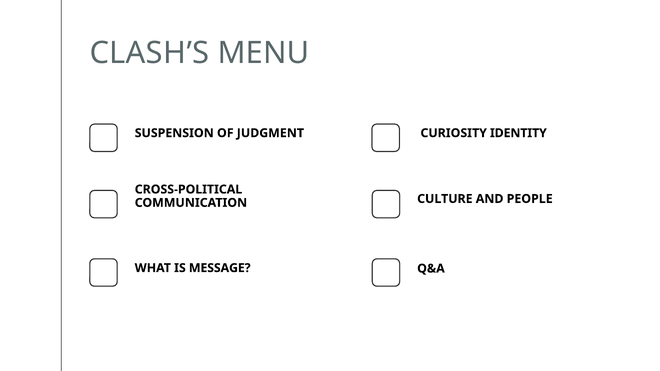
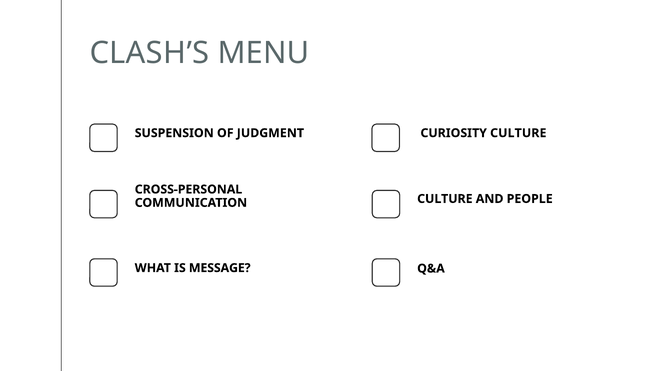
CURIOSITY IDENTITY: IDENTITY -> CULTURE
CROSS-POLITICAL: CROSS-POLITICAL -> CROSS-PERSONAL
